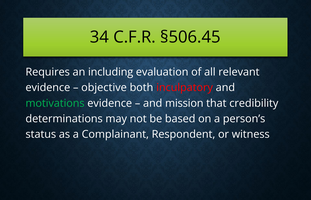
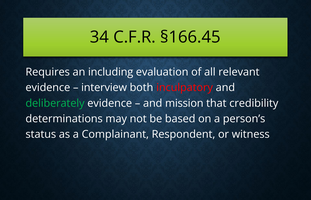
§506.45: §506.45 -> §166.45
objective: objective -> interview
motivations: motivations -> deliberately
